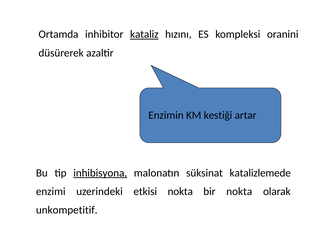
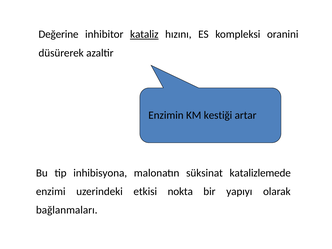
Ortamda: Ortamda -> Değerine
inhibisyona underline: present -> none
bir nokta: nokta -> yapıyı
unkompetitif: unkompetitif -> bağlanmaları
